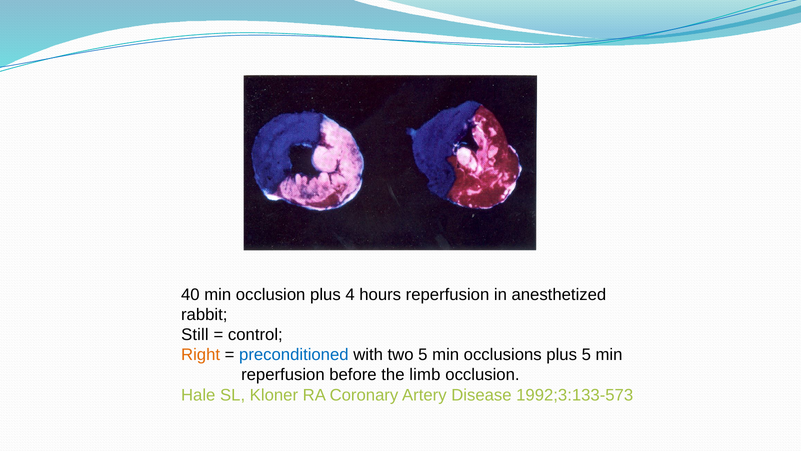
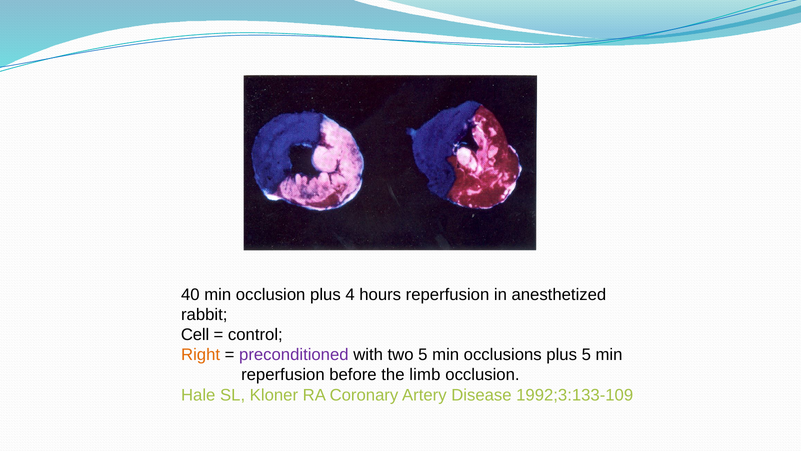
Still: Still -> Cell
preconditioned colour: blue -> purple
1992;3:133-573: 1992;3:133-573 -> 1992;3:133-109
